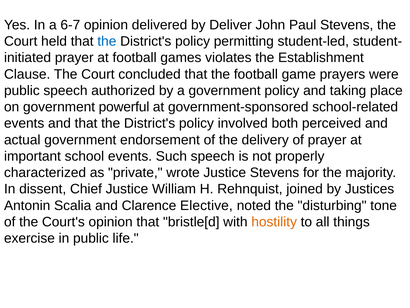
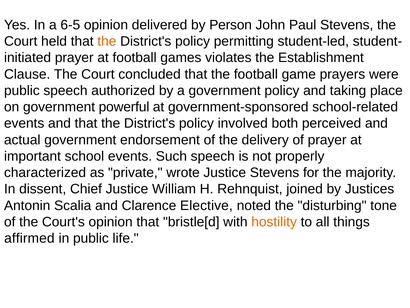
6-7: 6-7 -> 6-5
Deliver: Deliver -> Person
the at (107, 41) colour: blue -> orange
exercise: exercise -> affirmed
